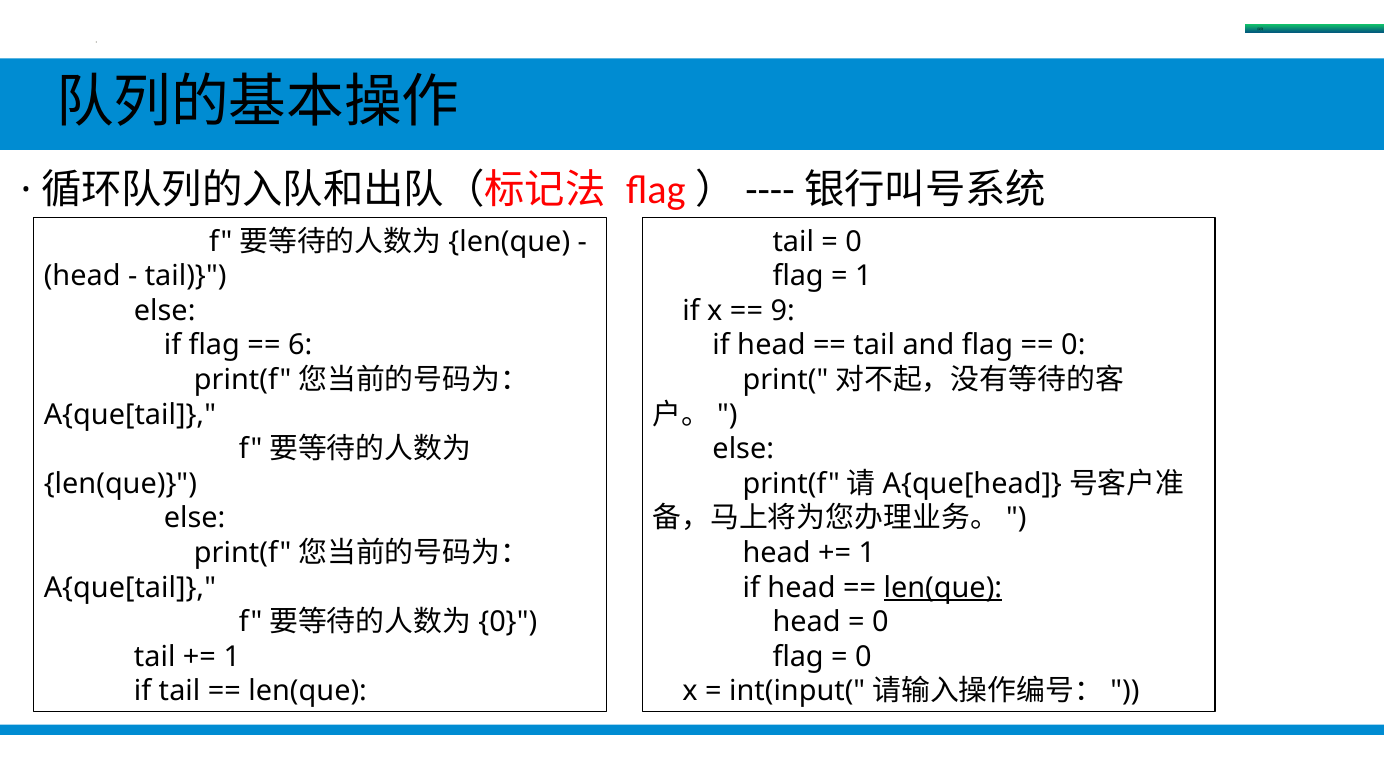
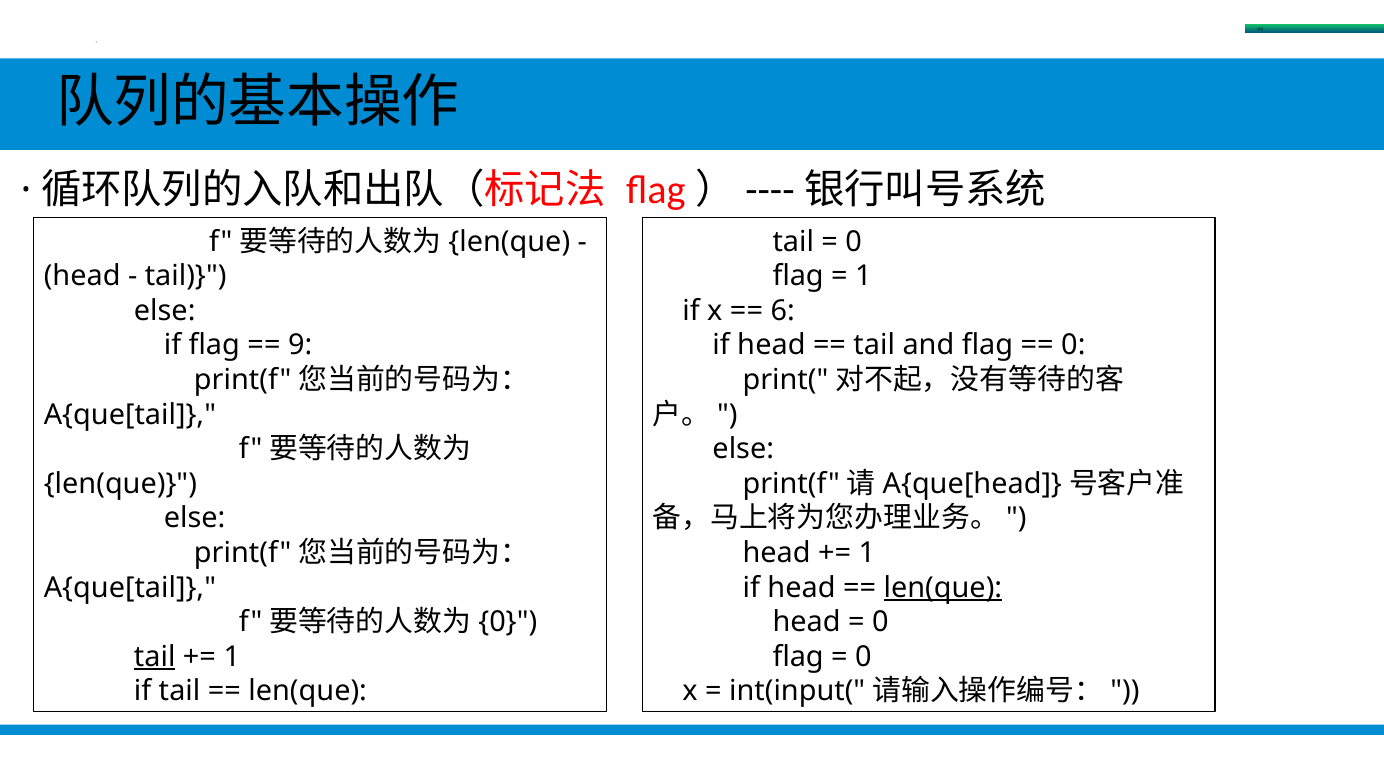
9: 9 -> 6
6: 6 -> 9
tail at (155, 657) underline: none -> present
